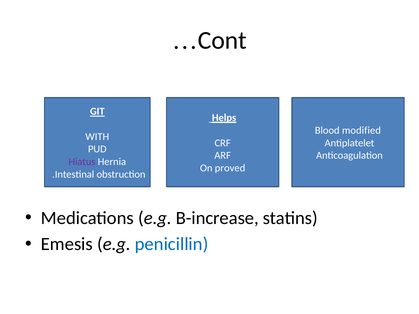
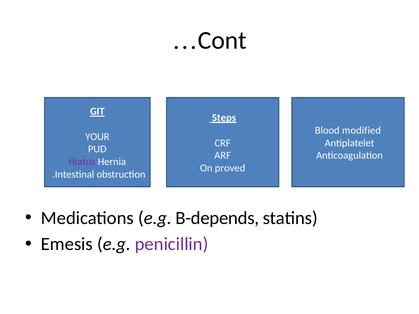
Helps: Helps -> Steps
WITH: WITH -> YOUR
B-increase: B-increase -> B-depends
penicillin colour: blue -> purple
